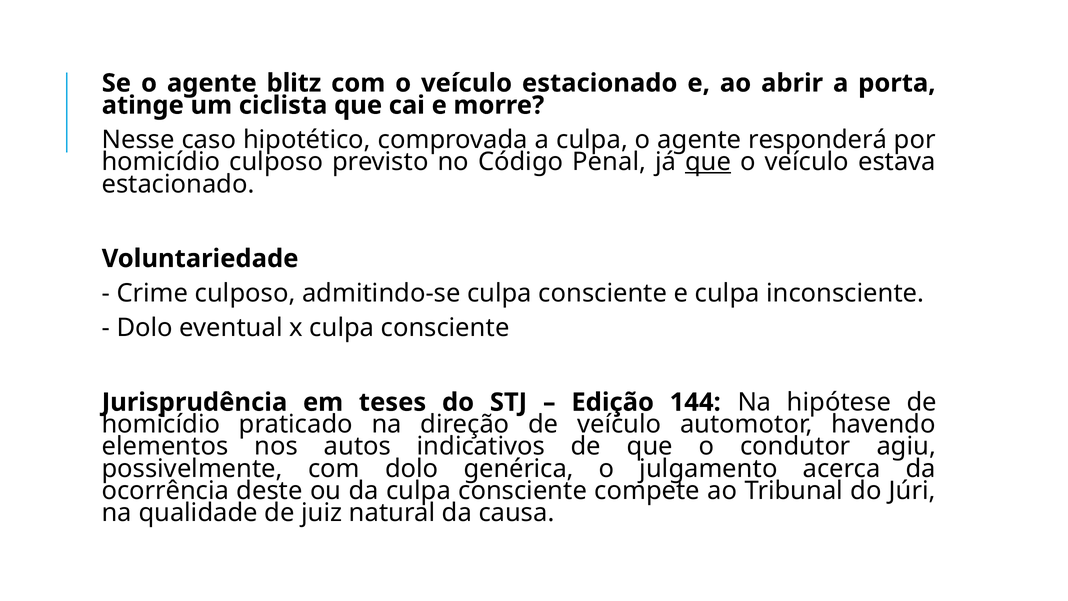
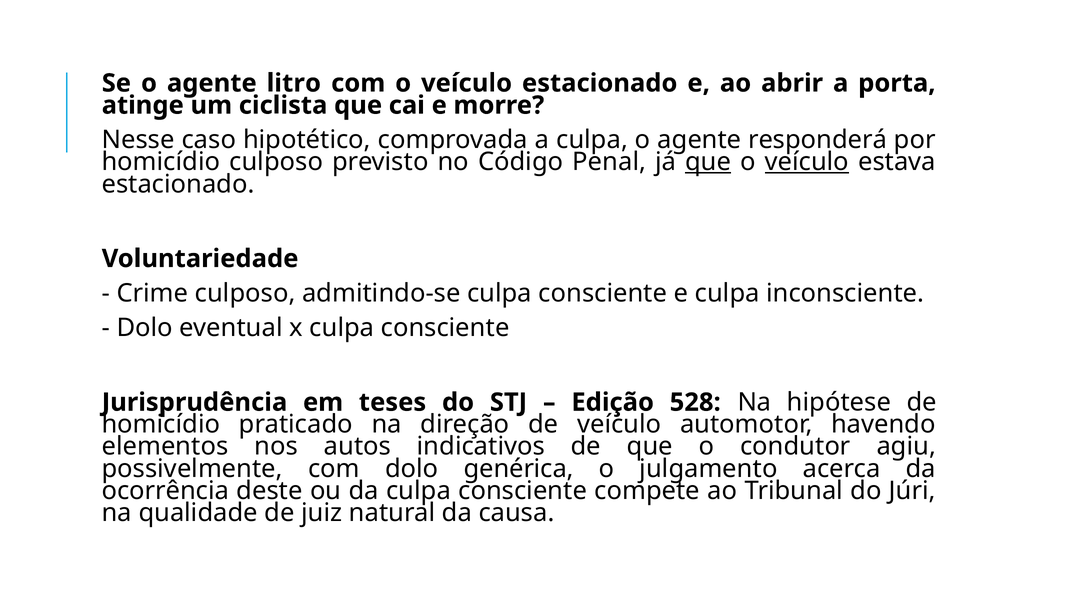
blitz: blitz -> litro
veículo at (807, 162) underline: none -> present
144: 144 -> 528
